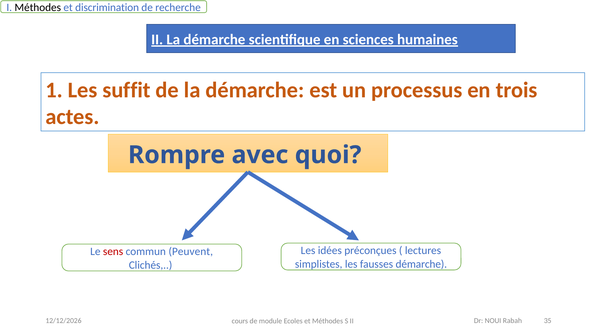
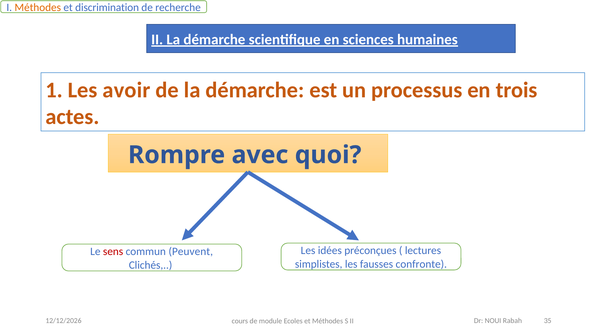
Méthodes at (38, 7) colour: black -> orange
suffit: suffit -> avoir
fausses démarche: démarche -> confronte
